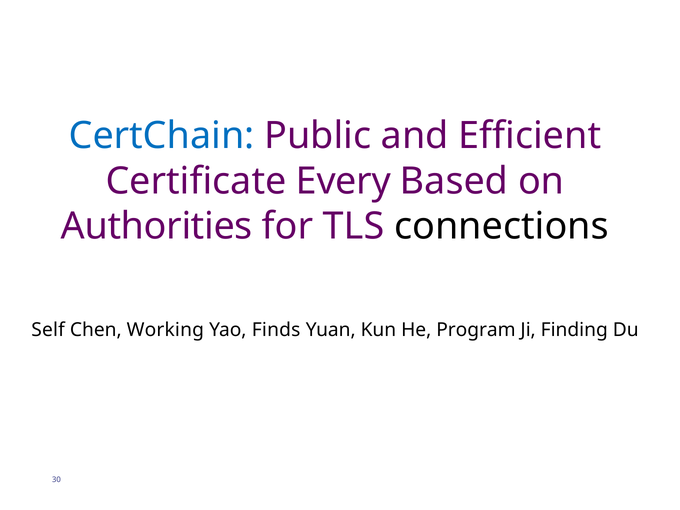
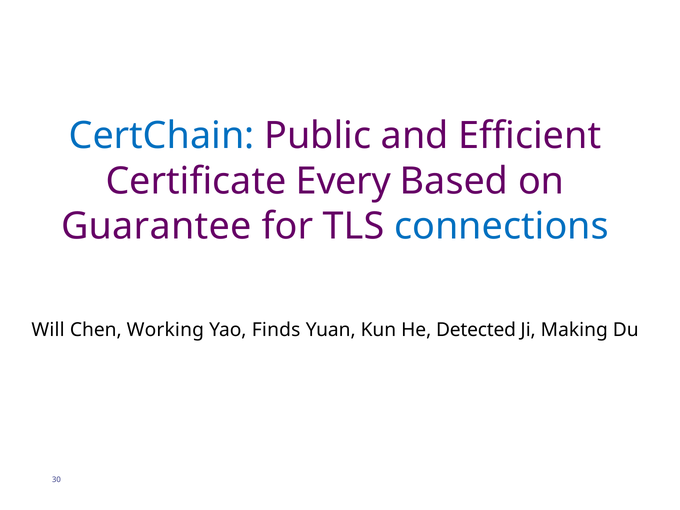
Authorities: Authorities -> Guarantee
connections colour: black -> blue
Self: Self -> Will
Program: Program -> Detected
Finding: Finding -> Making
